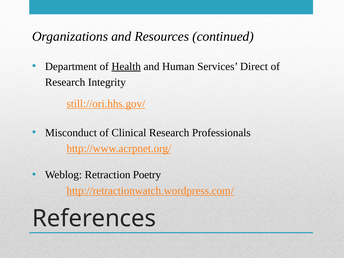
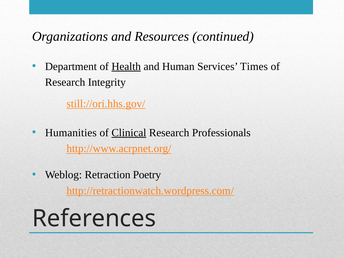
Direct: Direct -> Times
Misconduct: Misconduct -> Humanities
Clinical underline: none -> present
